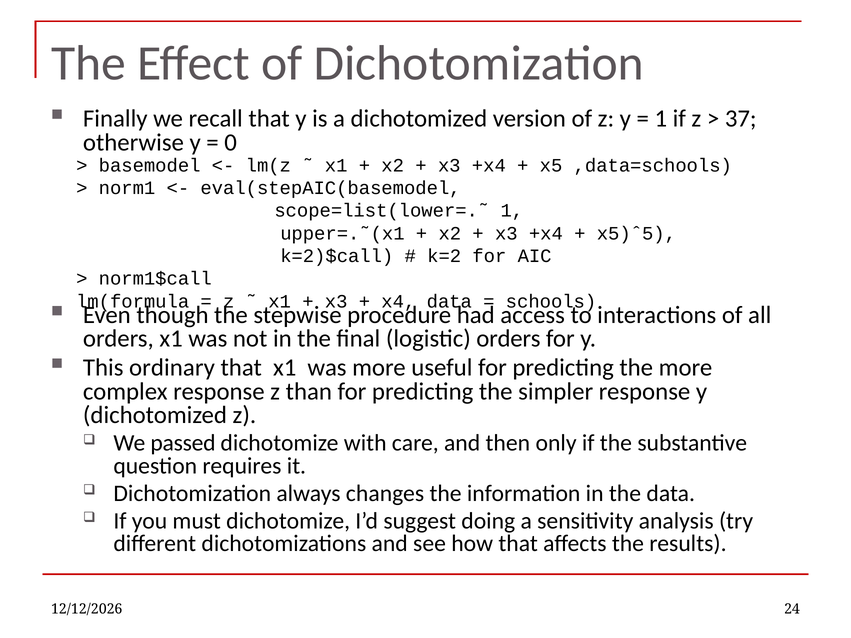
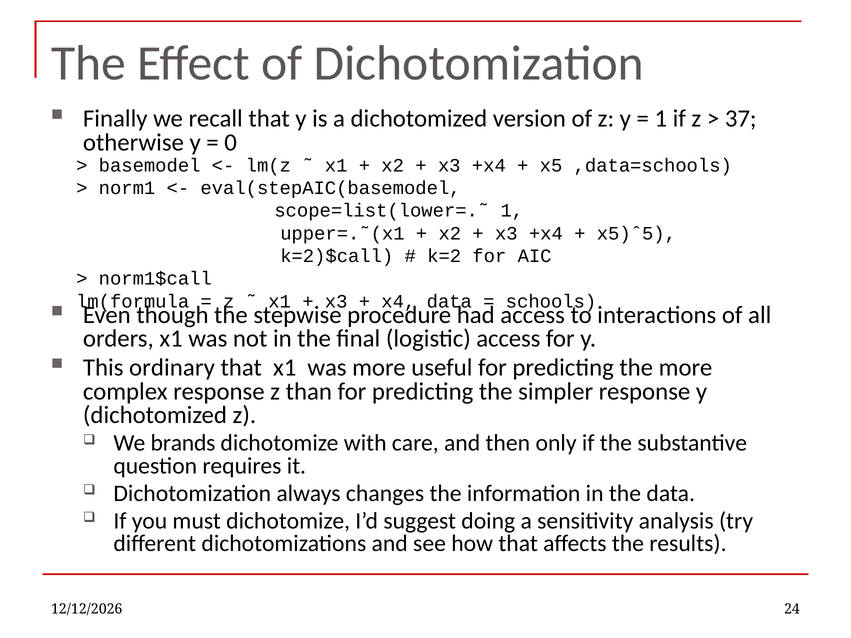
logistic orders: orders -> access
passed: passed -> brands
